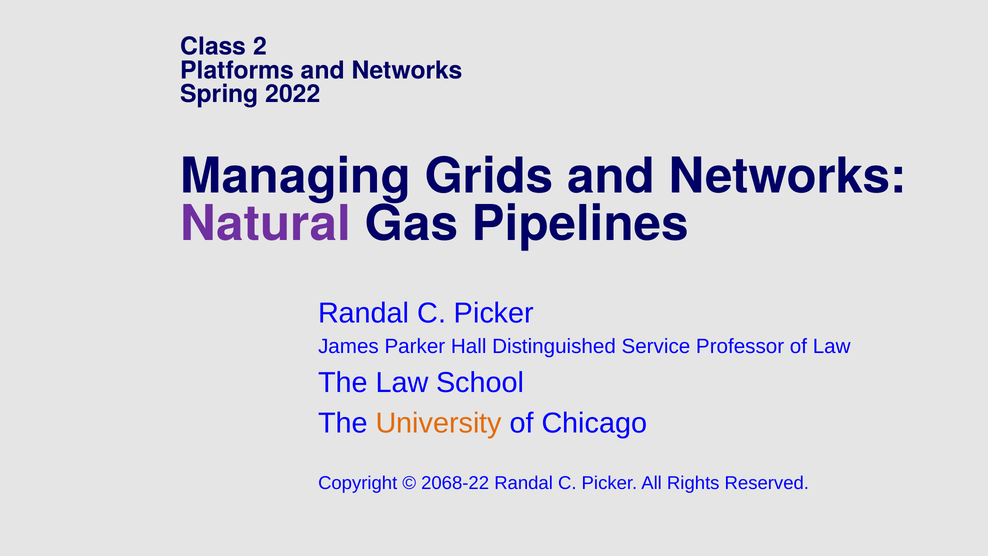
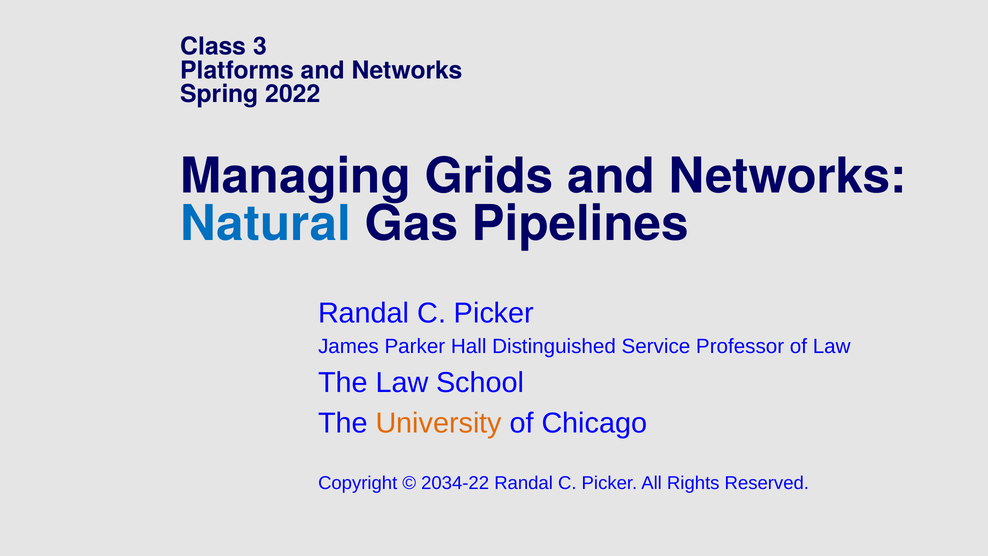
2: 2 -> 3
Natural colour: purple -> blue
2068-22: 2068-22 -> 2034-22
